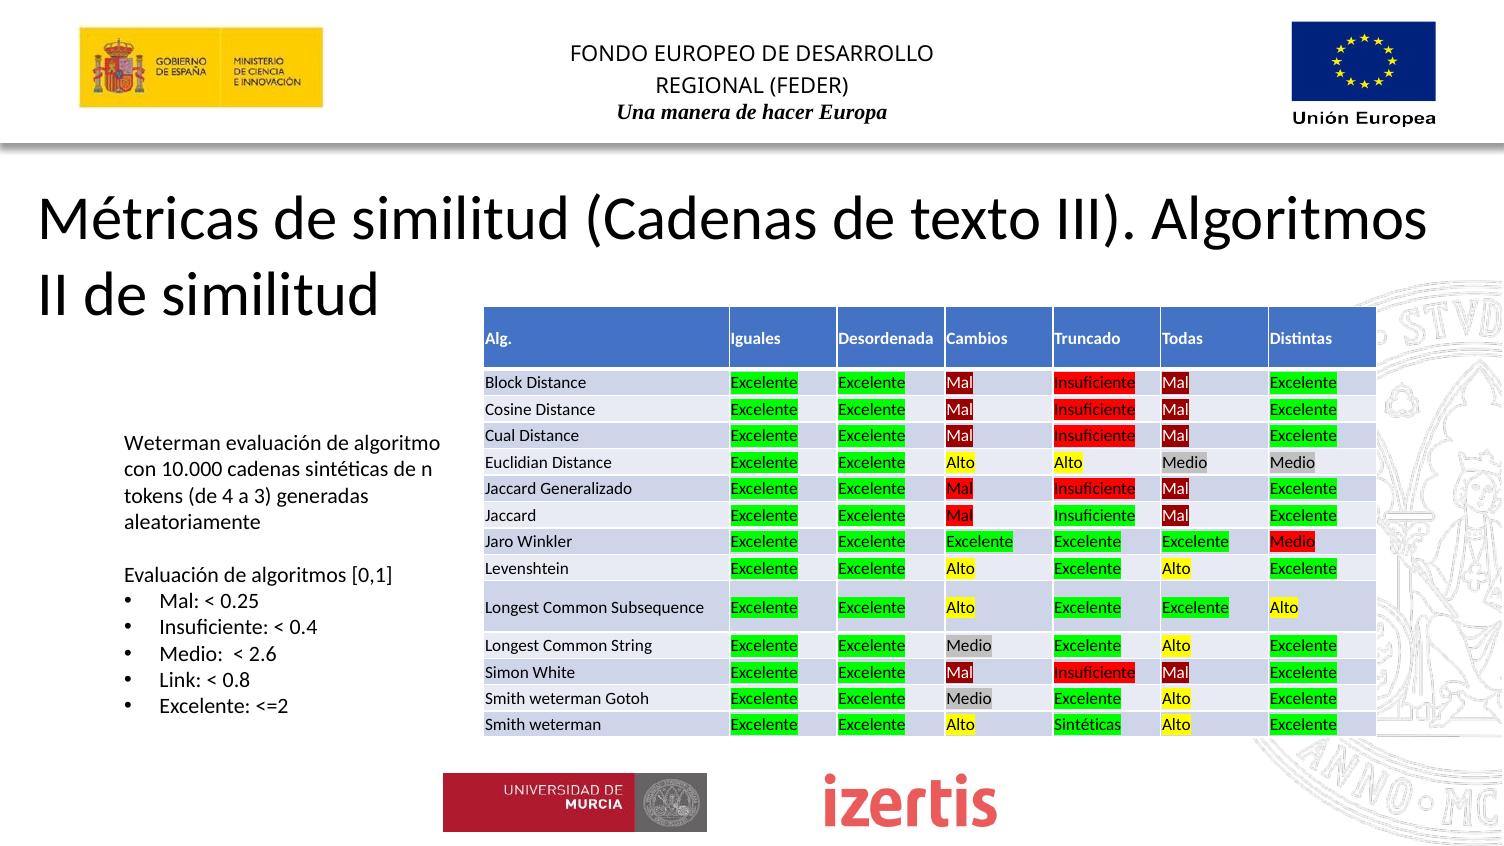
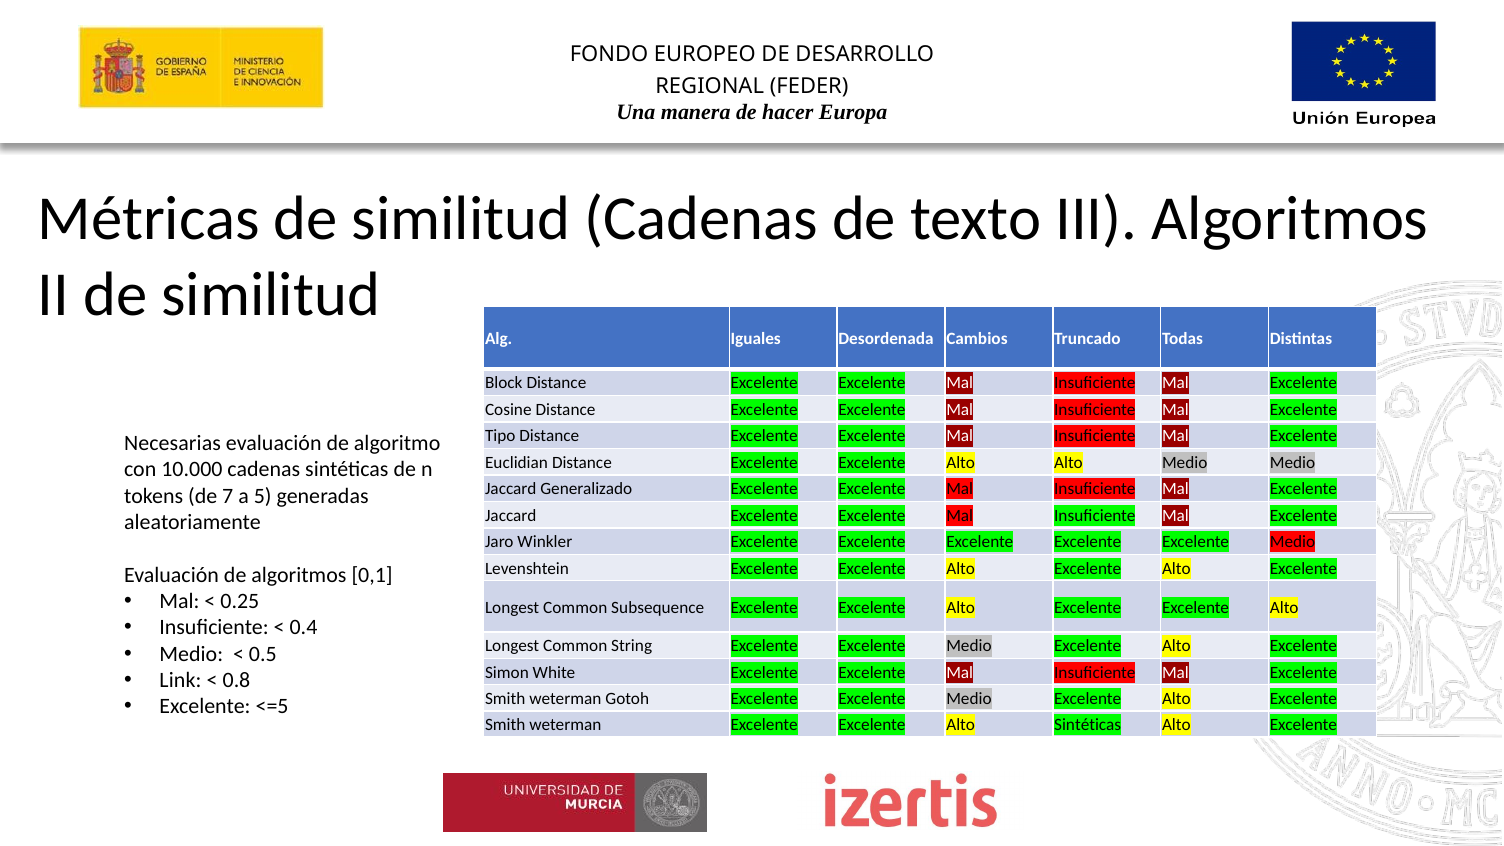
Cual: Cual -> Tipo
Weterman at (173, 443): Weterman -> Necesarias
4: 4 -> 7
3: 3 -> 5
2.6: 2.6 -> 0.5
<=2: <=2 -> <=5
